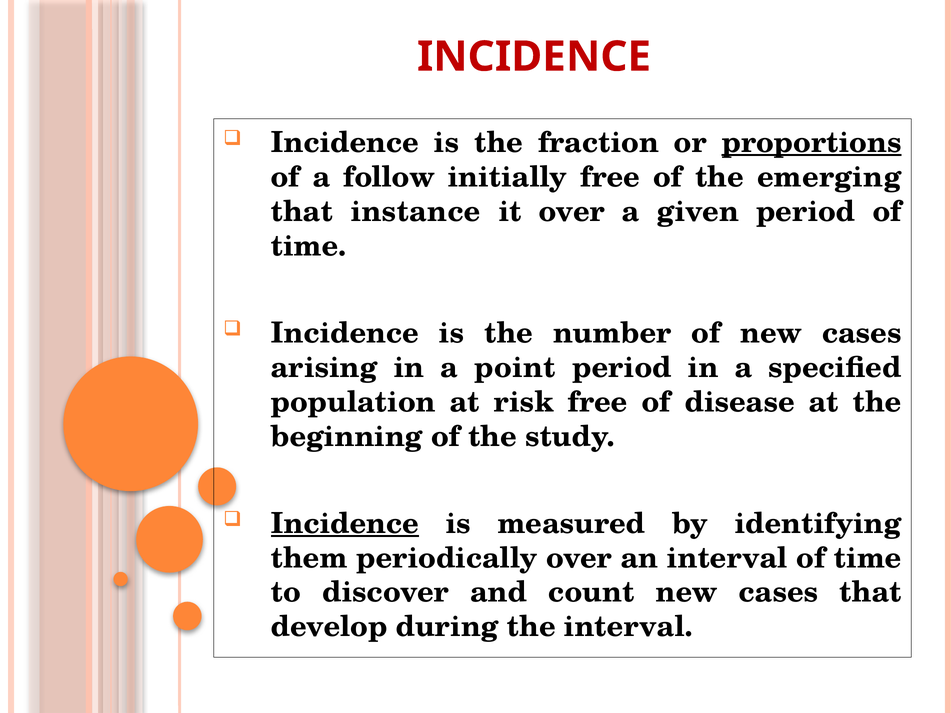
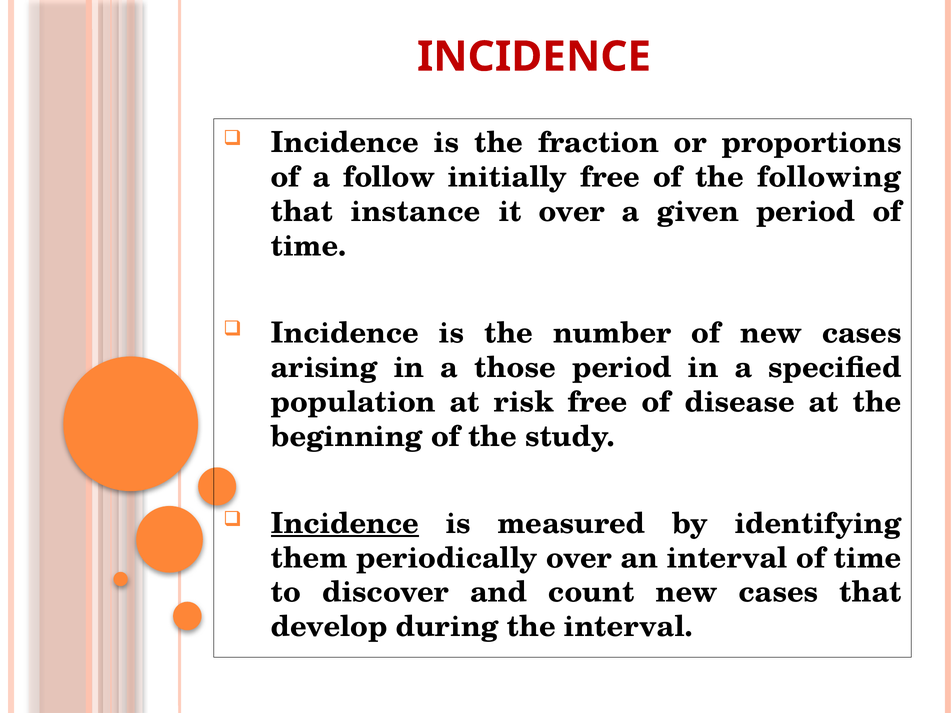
proportions underline: present -> none
emerging: emerging -> following
point: point -> those
